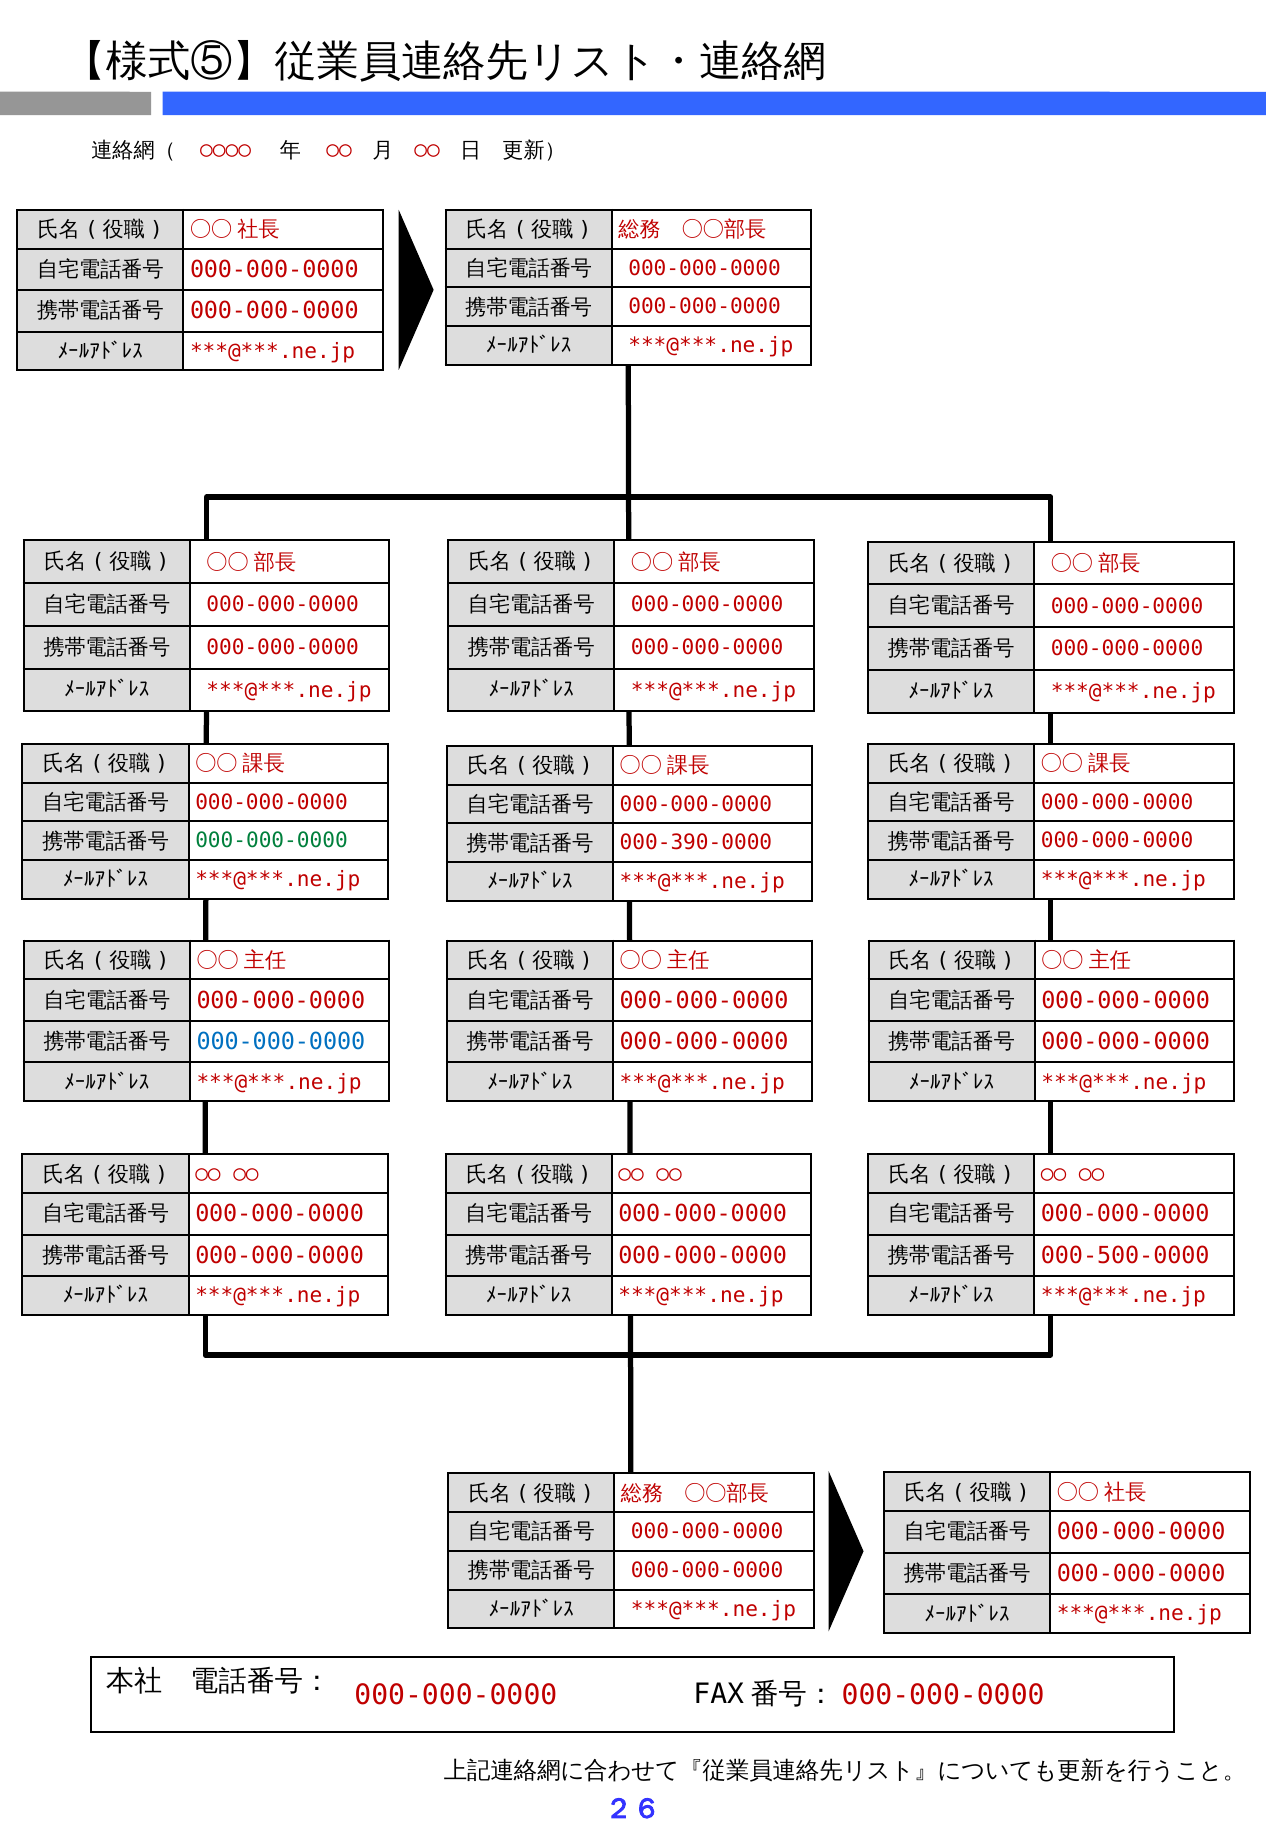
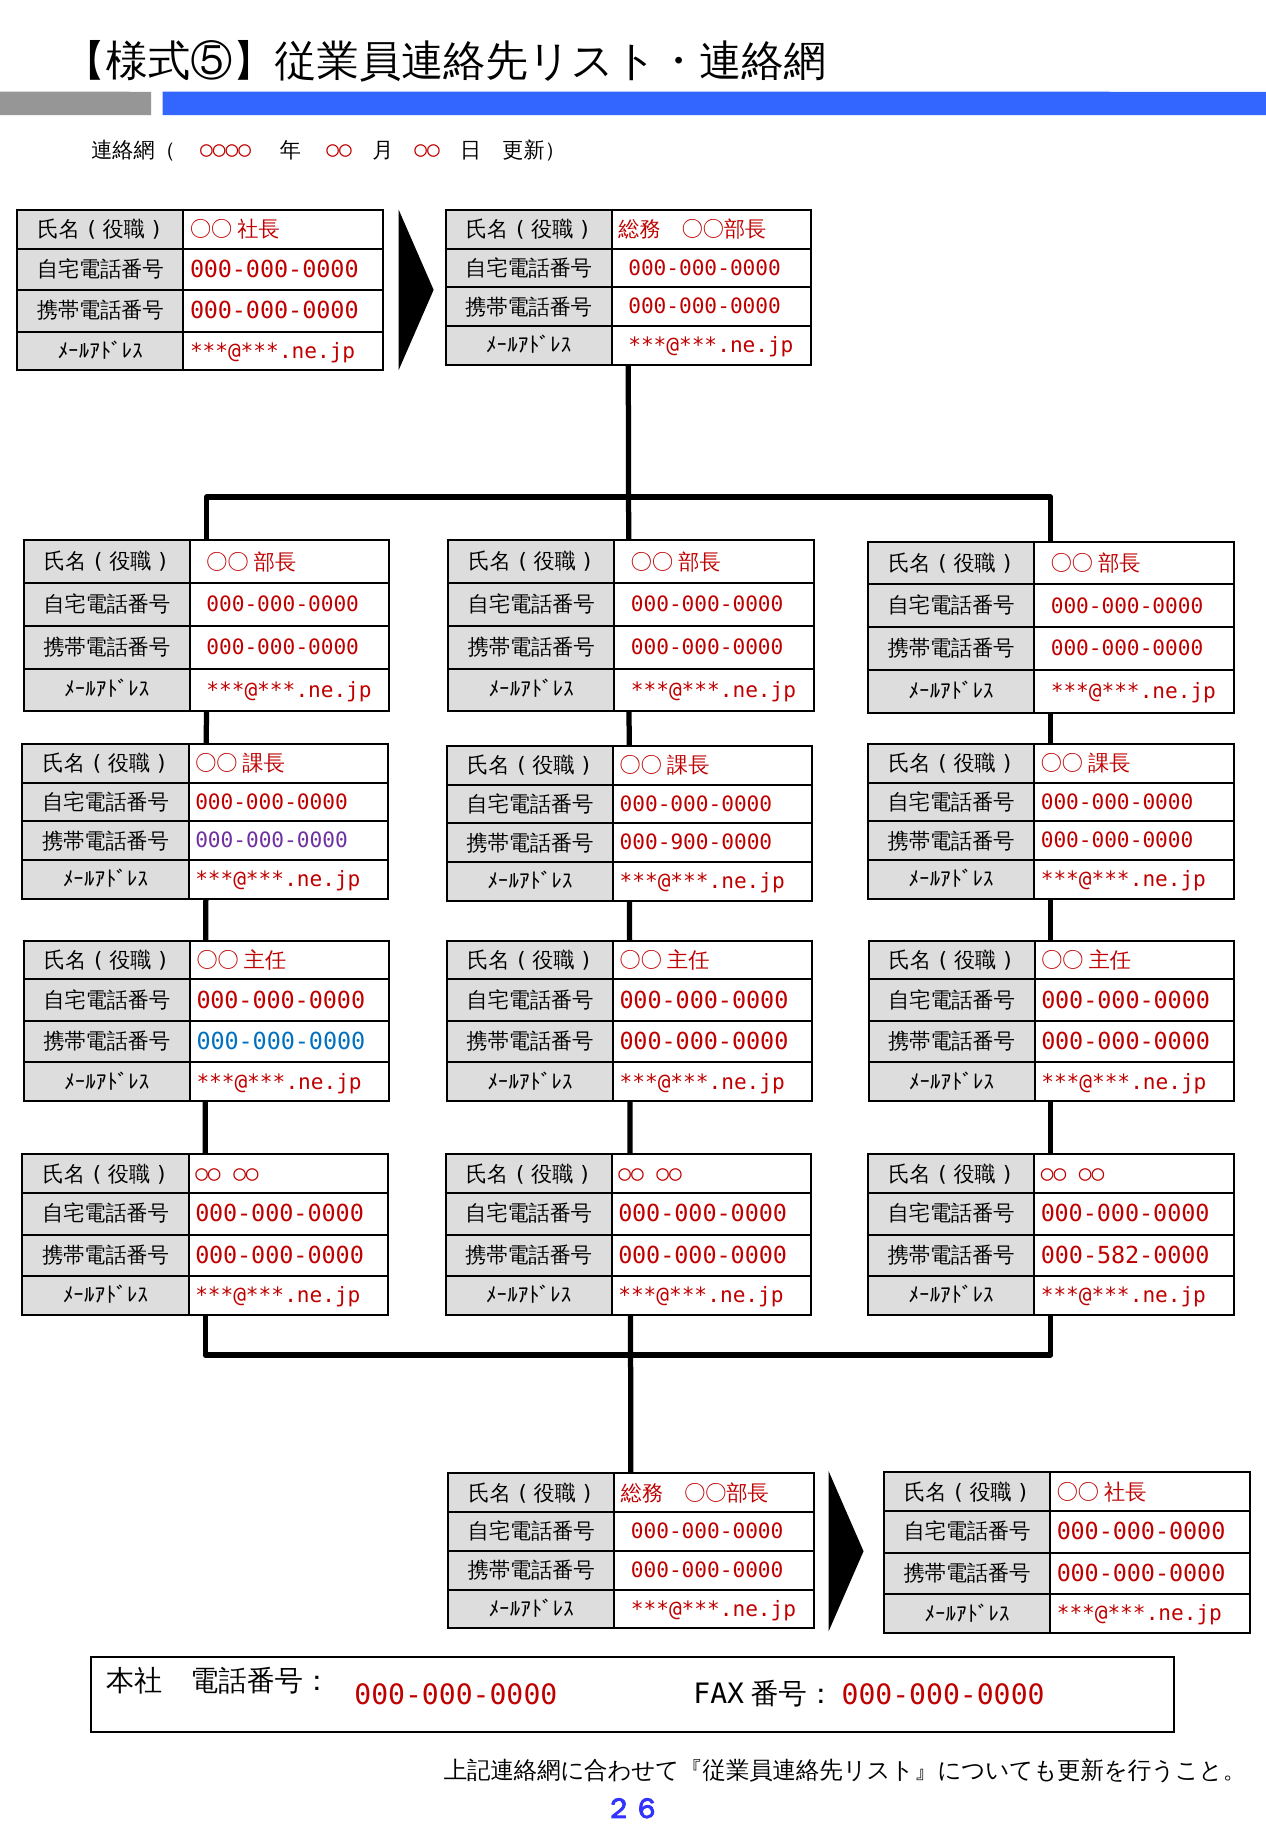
000-000-0000 at (271, 841) colour: green -> purple
000-390-0000: 000-390-0000 -> 000-900-0000
000-500-0000: 000-500-0000 -> 000-582-0000
